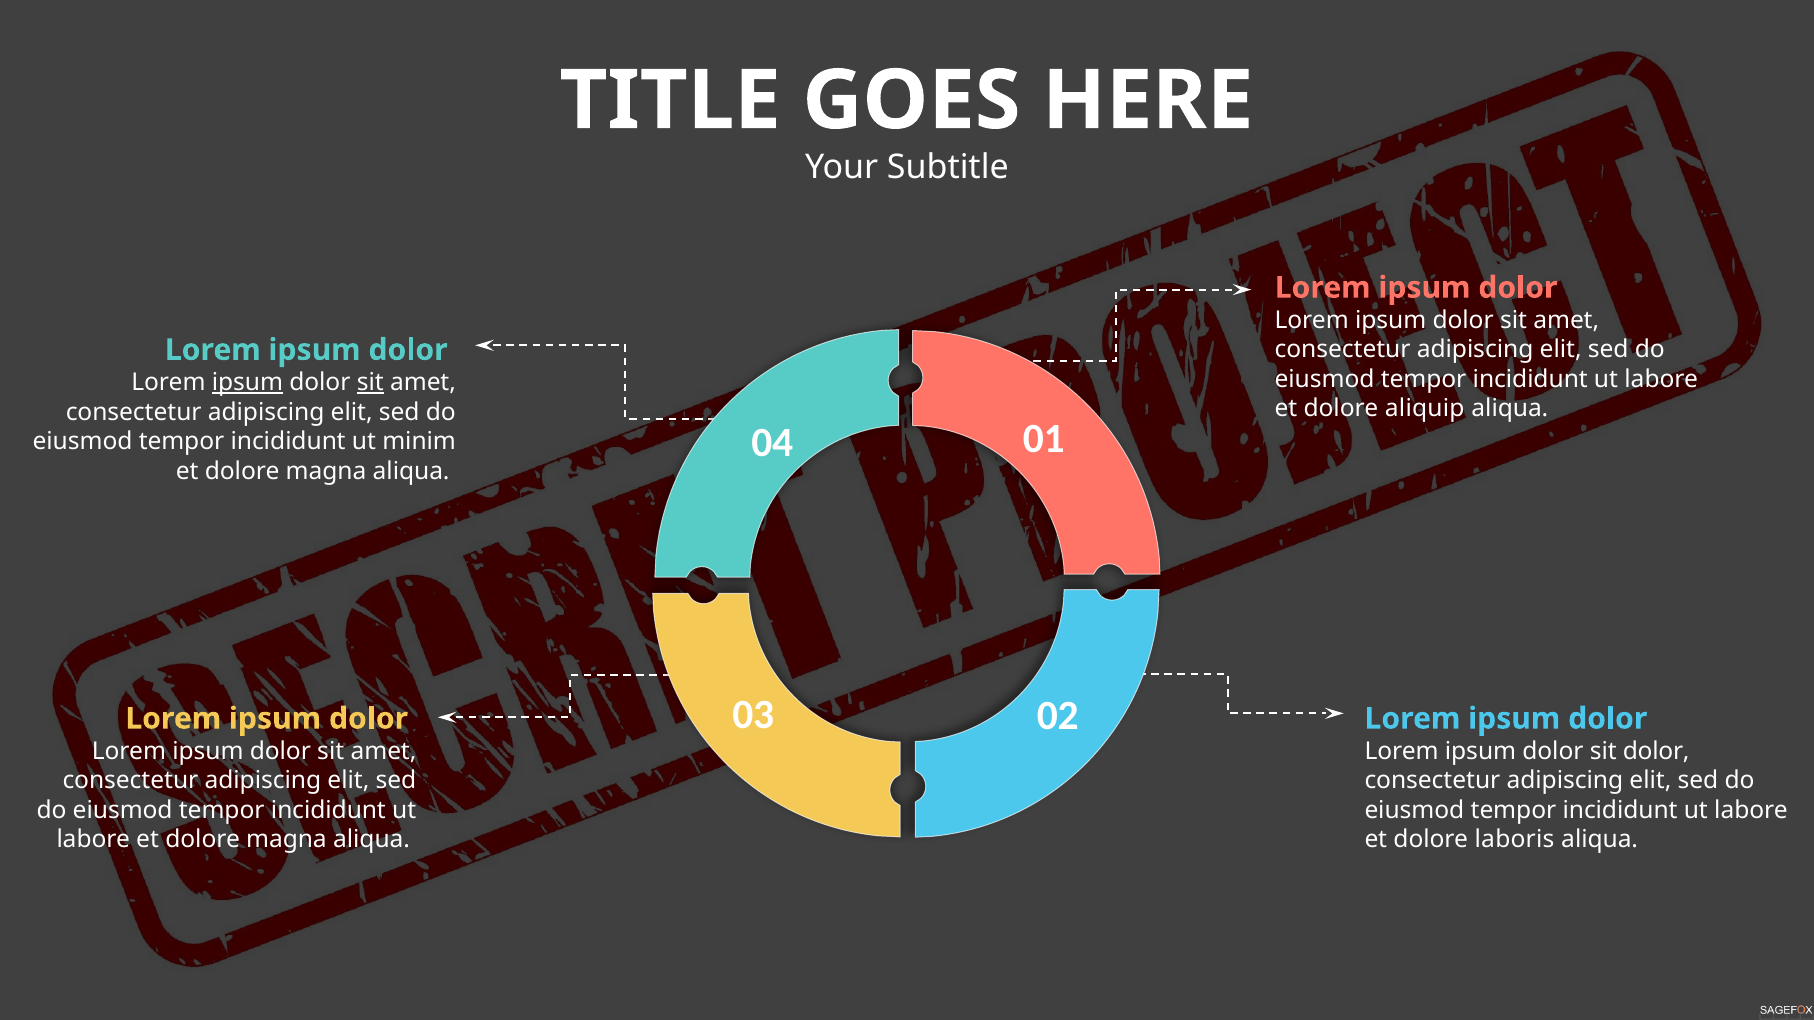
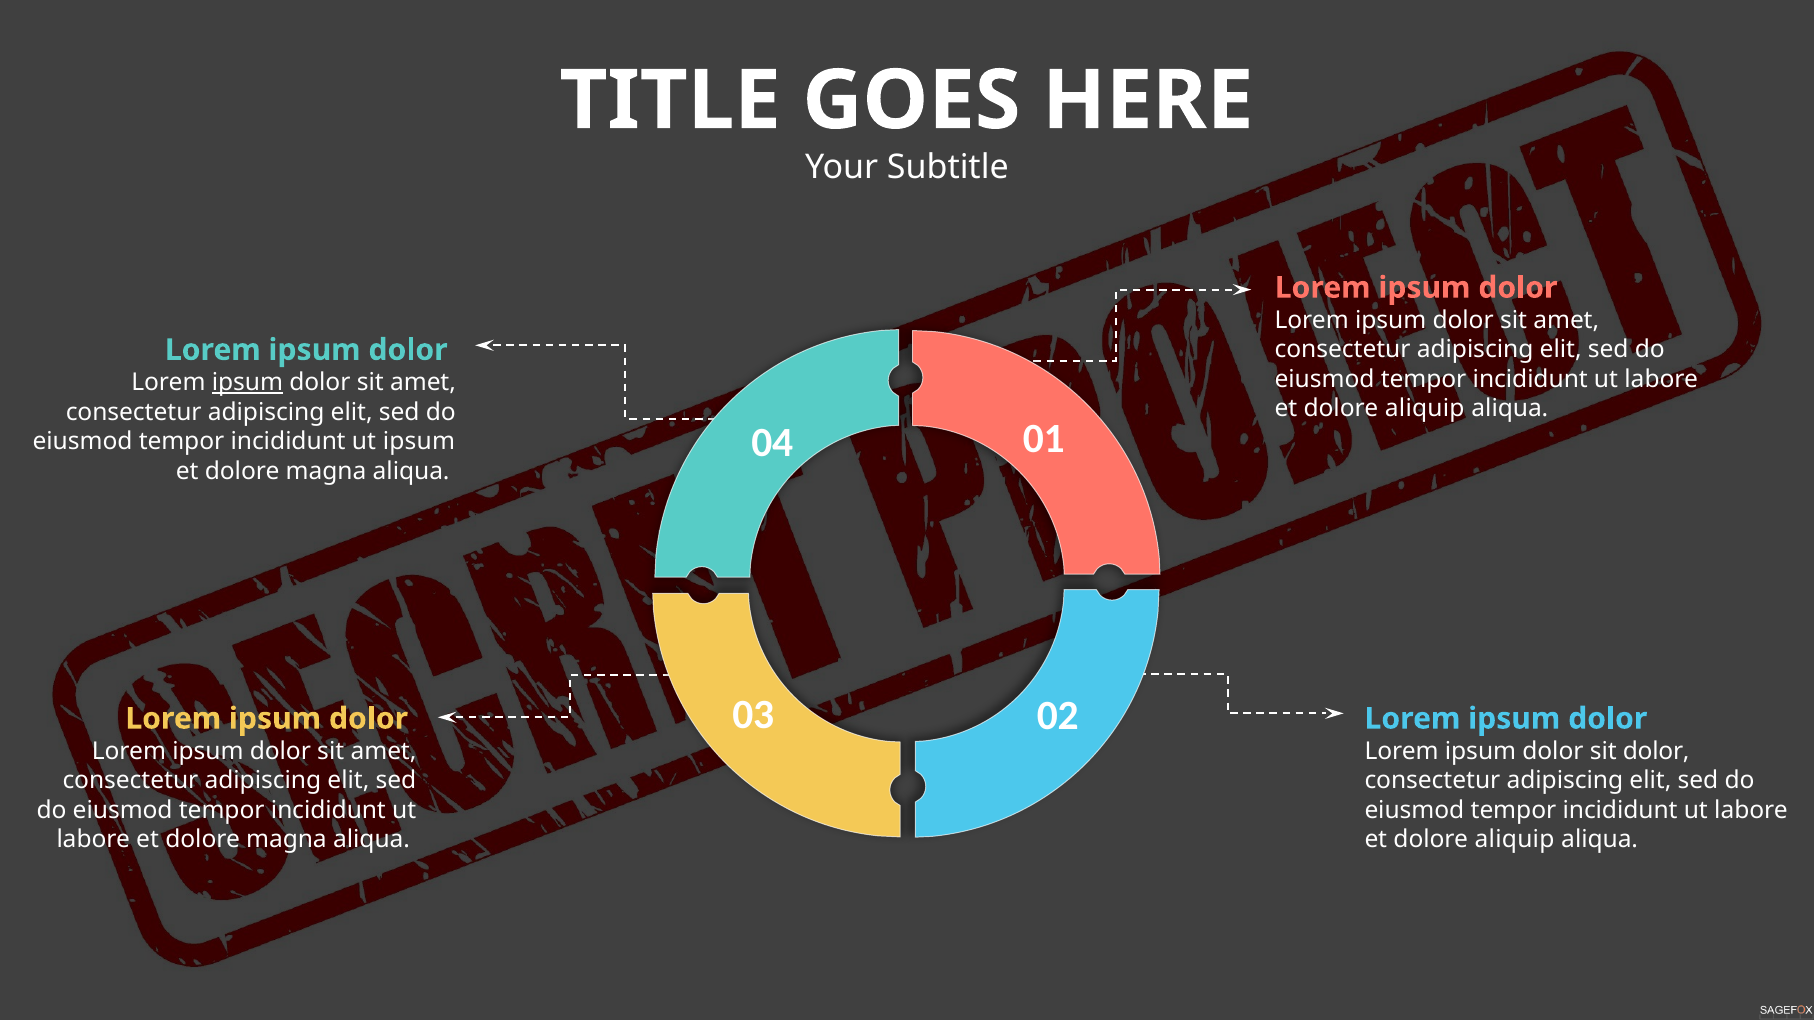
sit at (370, 383) underline: present -> none
ut minim: minim -> ipsum
laboris at (1515, 840): laboris -> aliquip
